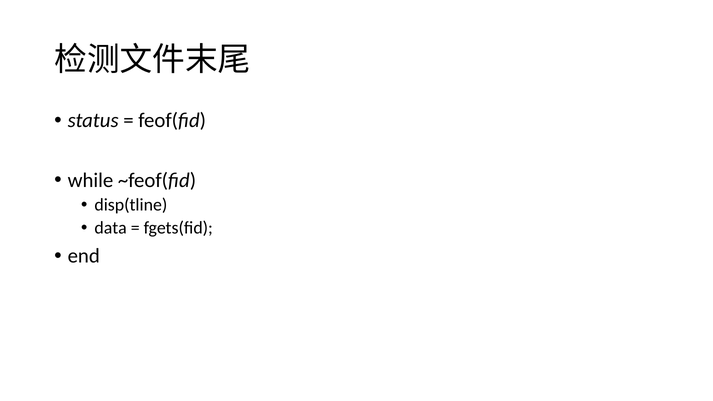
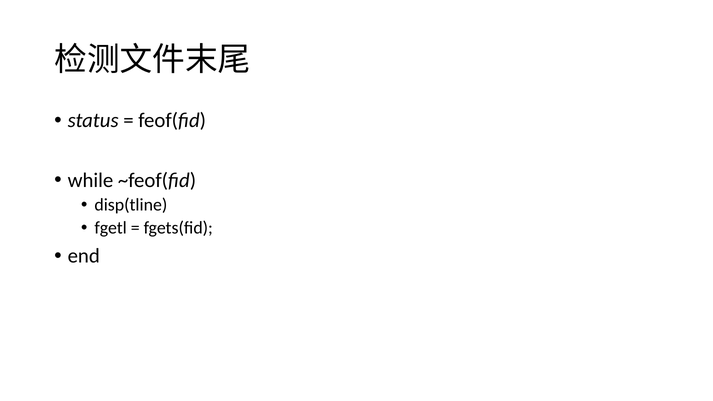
data: data -> fgetl
